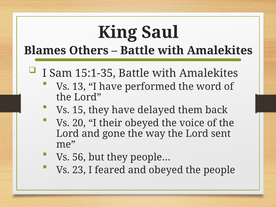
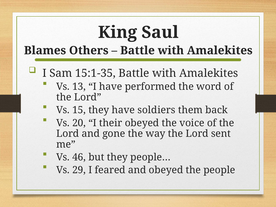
delayed: delayed -> soldiers
56: 56 -> 46
23: 23 -> 29
